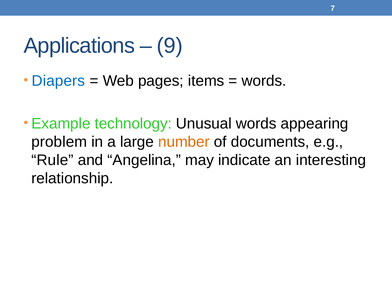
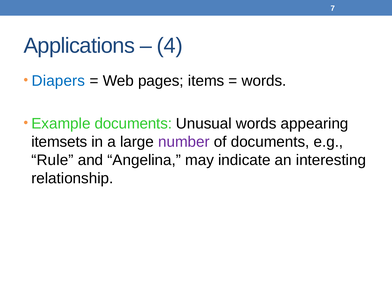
9: 9 -> 4
Example technology: technology -> documents
problem: problem -> itemsets
number colour: orange -> purple
